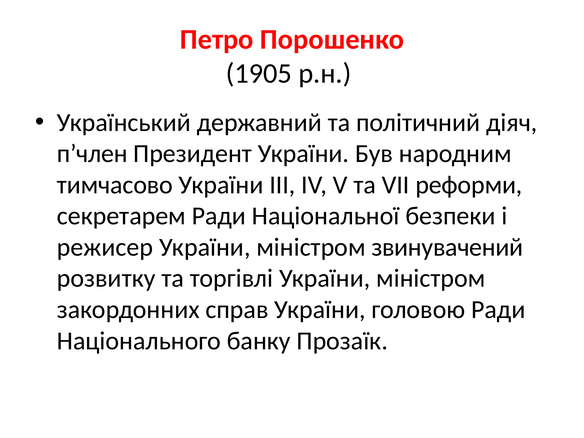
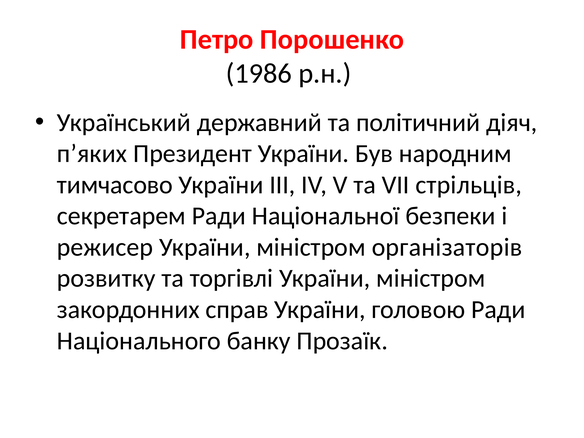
1905: 1905 -> 1986
п’член: п’член -> п’яких
реформи: реформи -> стрільців
звинувачений: звинувачений -> організаторів
